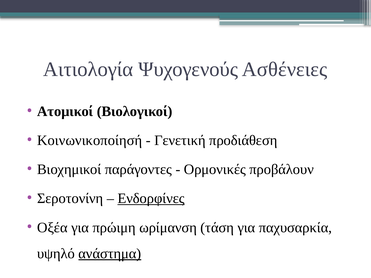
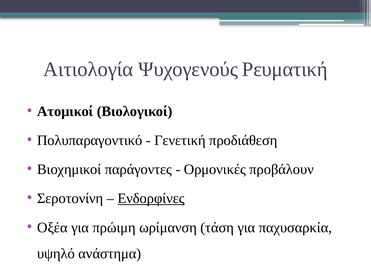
Ασθένειες: Ασθένειες -> Ρευματική
Κοινωνικοποίησή: Κοινωνικοποίησή -> Πολυπαραγοντικό
ανάστημα underline: present -> none
